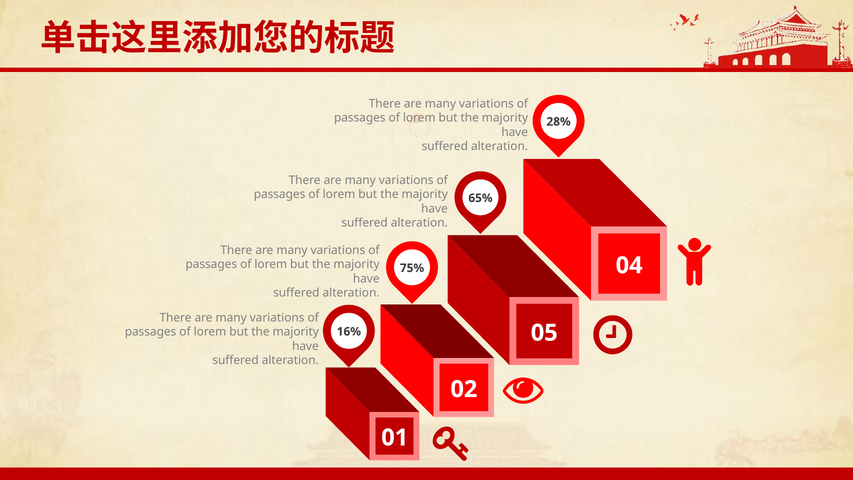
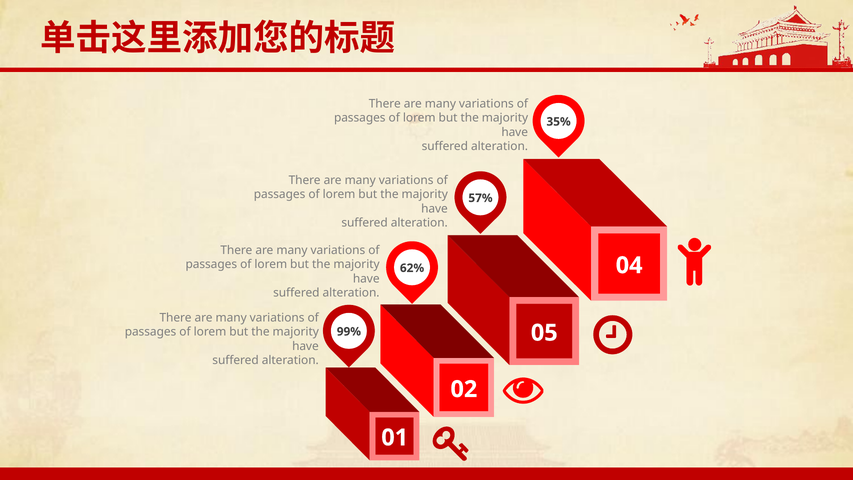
28%: 28% -> 35%
65%: 65% -> 57%
75%: 75% -> 62%
16%: 16% -> 99%
